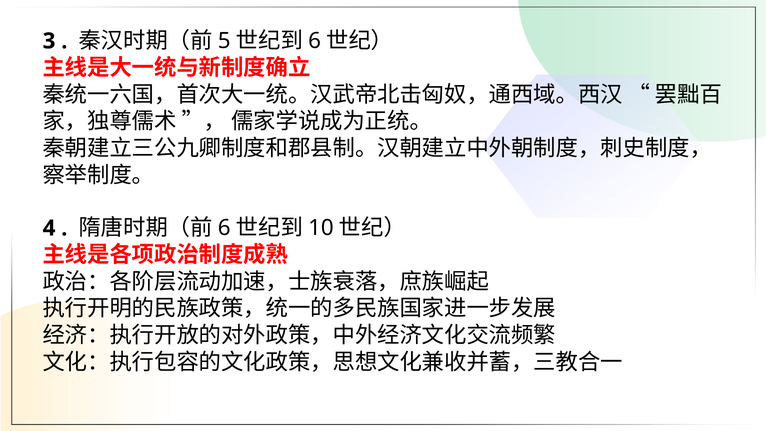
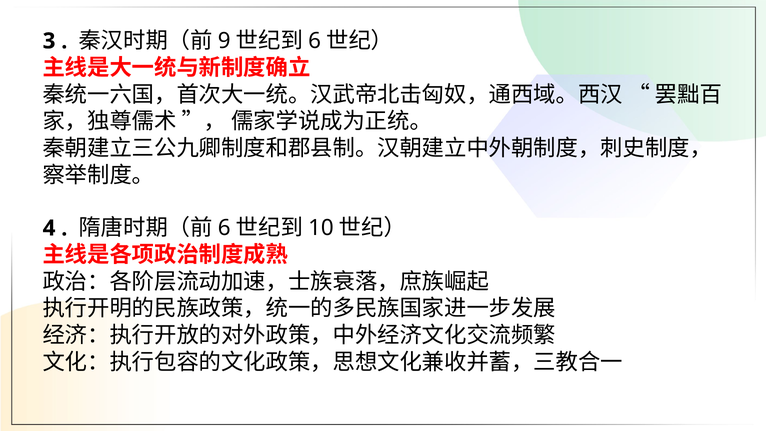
5: 5 -> 9
